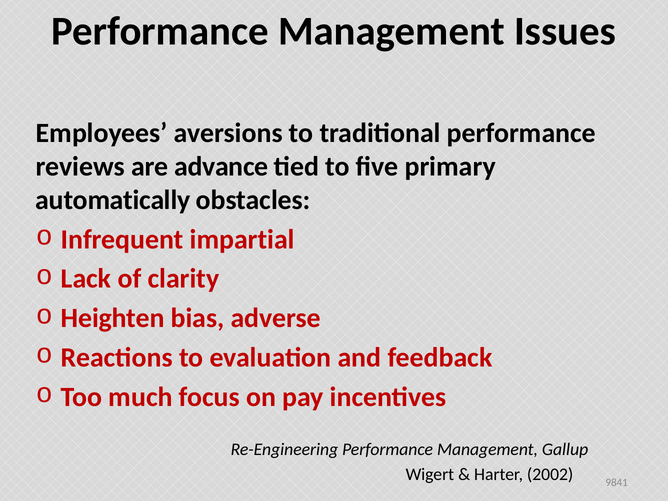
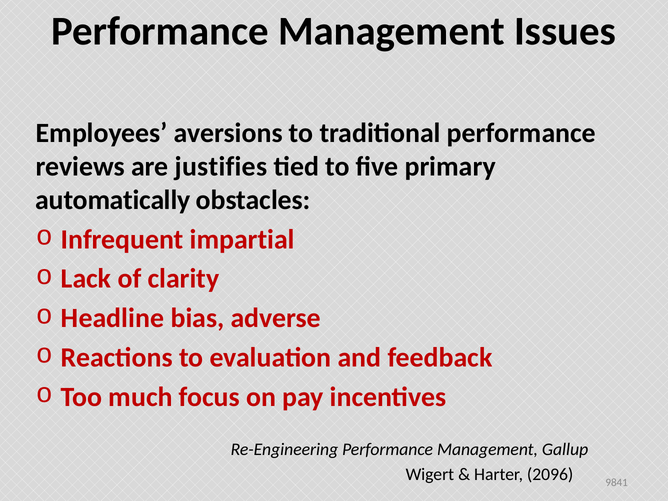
advance: advance -> justifies
Heighten: Heighten -> Headline
2002: 2002 -> 2096
